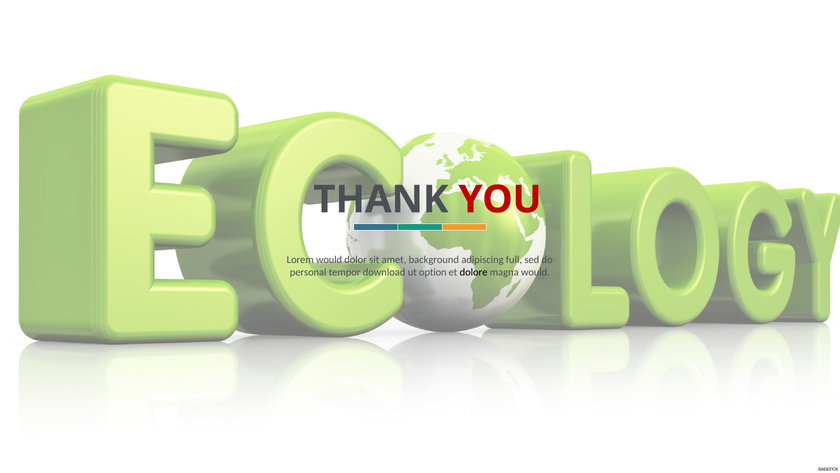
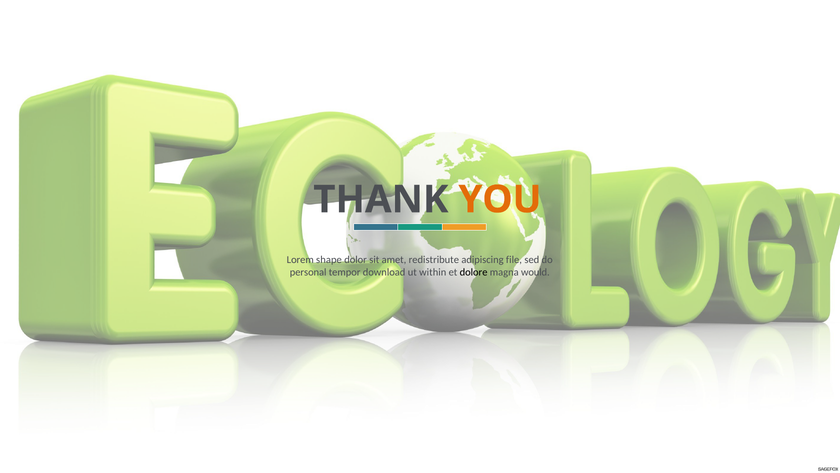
YOU colour: red -> orange
Lorem would: would -> shape
background: background -> redistribute
full: full -> file
option: option -> within
